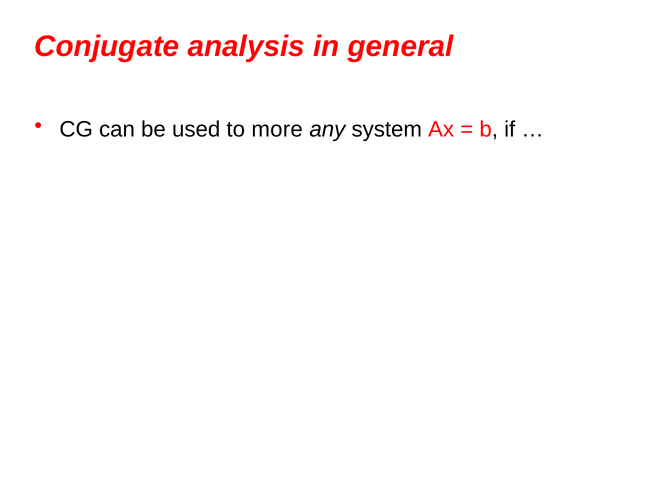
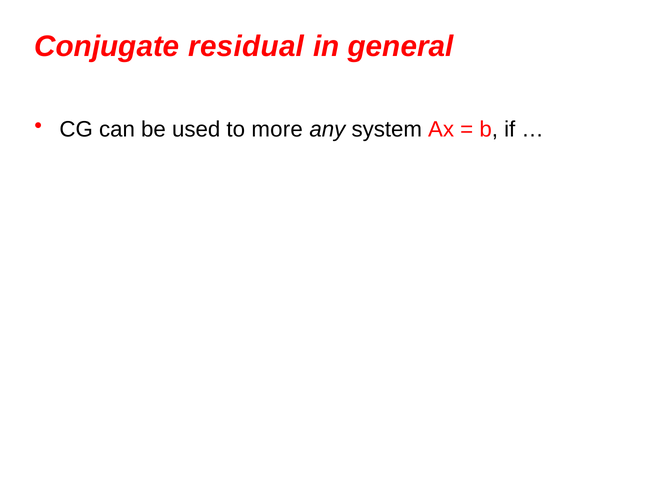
analysis: analysis -> residual
